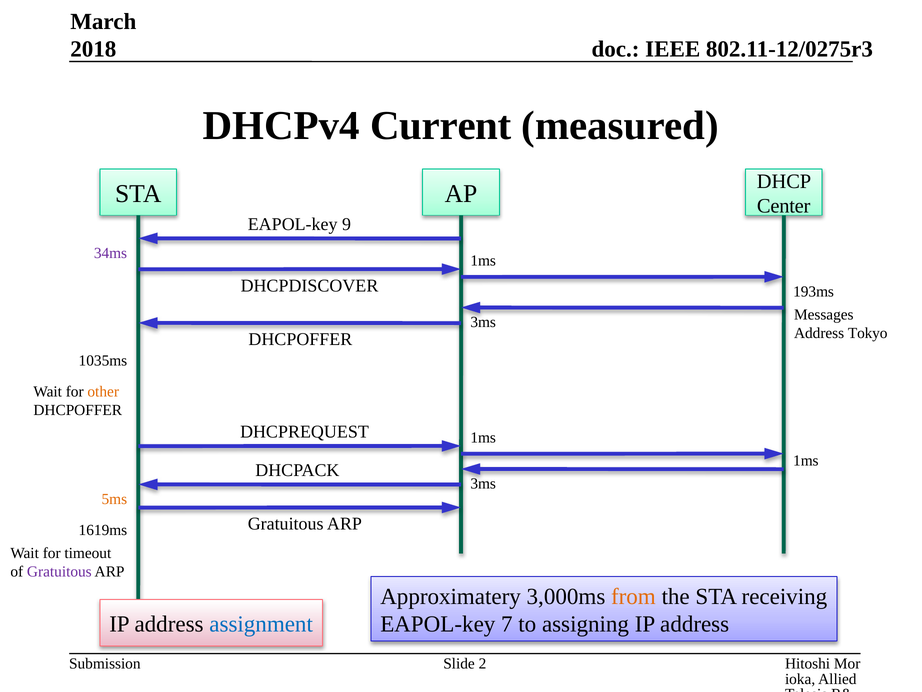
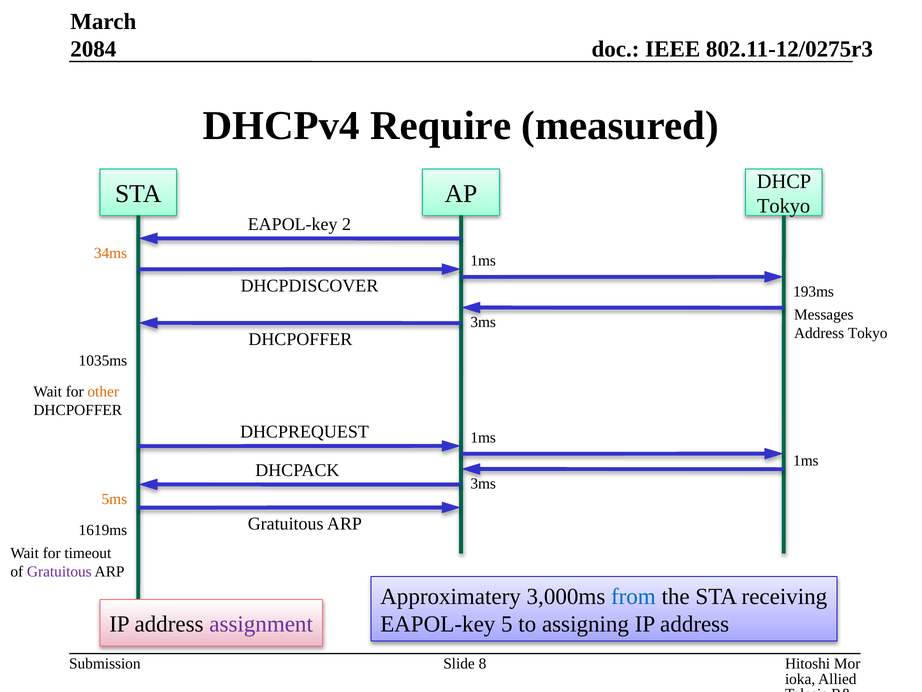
2018: 2018 -> 2084
Current: Current -> Require
Center at (784, 206): Center -> Tokyo
9: 9 -> 2
34ms colour: purple -> orange
from colour: orange -> blue
7: 7 -> 5
assignment colour: blue -> purple
2: 2 -> 8
